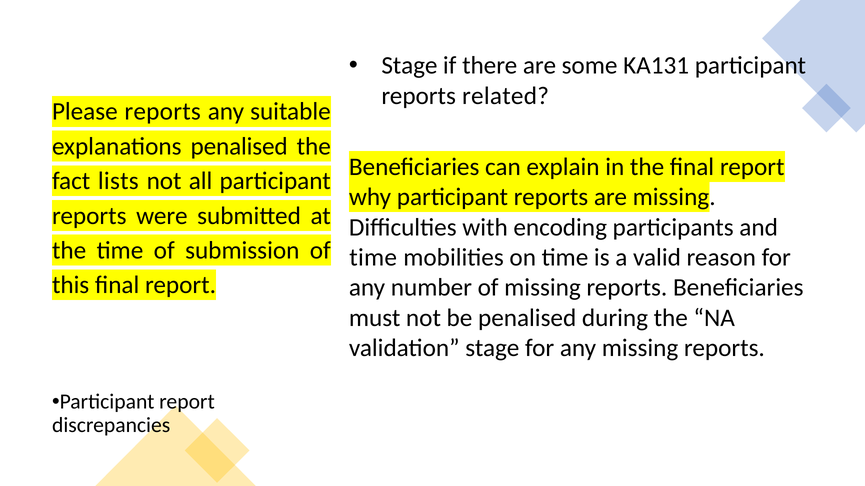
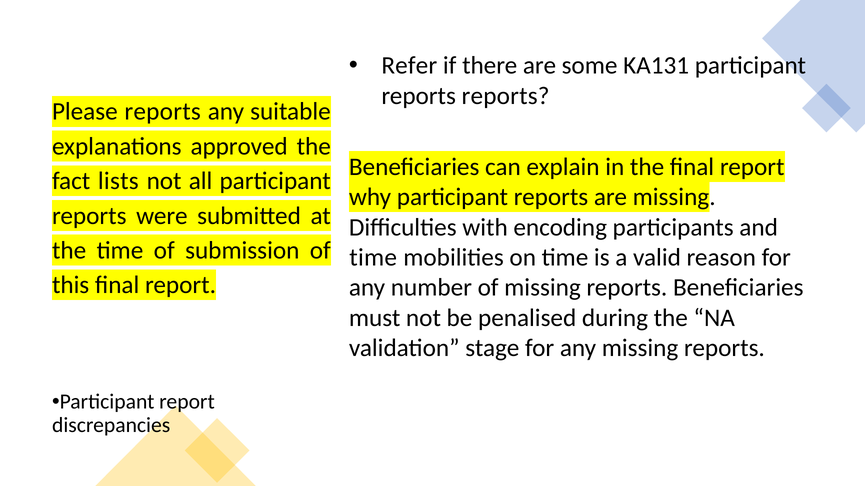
Stage at (409, 66): Stage -> Refer
reports related: related -> reports
explanations penalised: penalised -> approved
